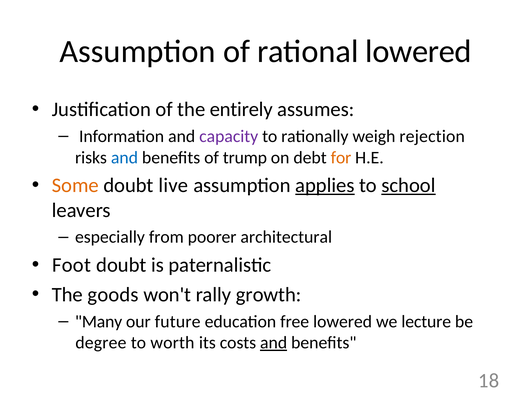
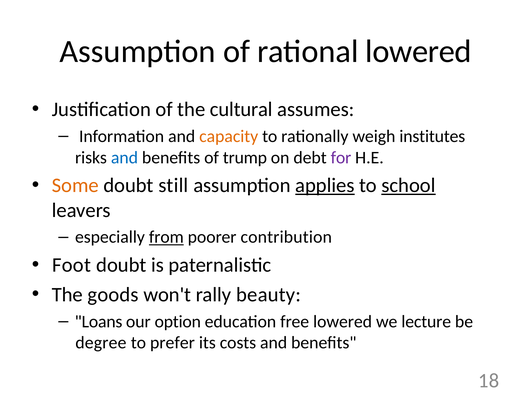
entirely: entirely -> cultural
capacity colour: purple -> orange
rejection: rejection -> institutes
for colour: orange -> purple
live: live -> still
from underline: none -> present
architectural: architectural -> contribution
growth: growth -> beauty
Many: Many -> Loans
future: future -> option
worth: worth -> prefer
and at (274, 343) underline: present -> none
